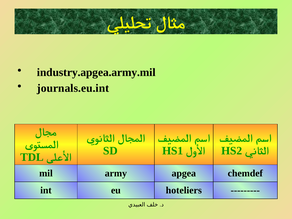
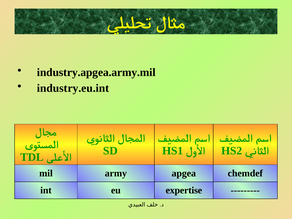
journals.eu.int: journals.eu.int -> industry.eu.int
hoteliers: hoteliers -> expertise
